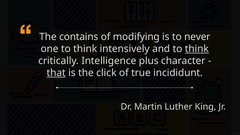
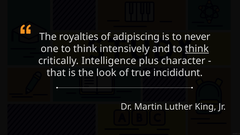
contains: contains -> royalties
modifying: modifying -> adipiscing
that underline: present -> none
click: click -> look
